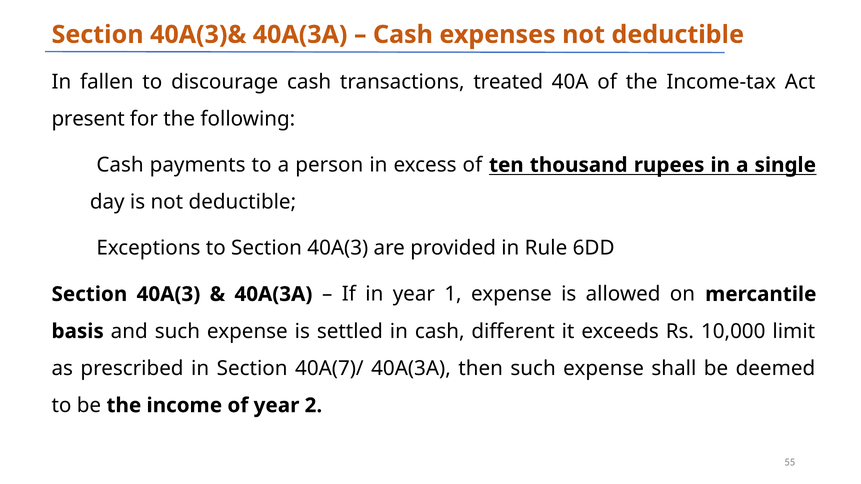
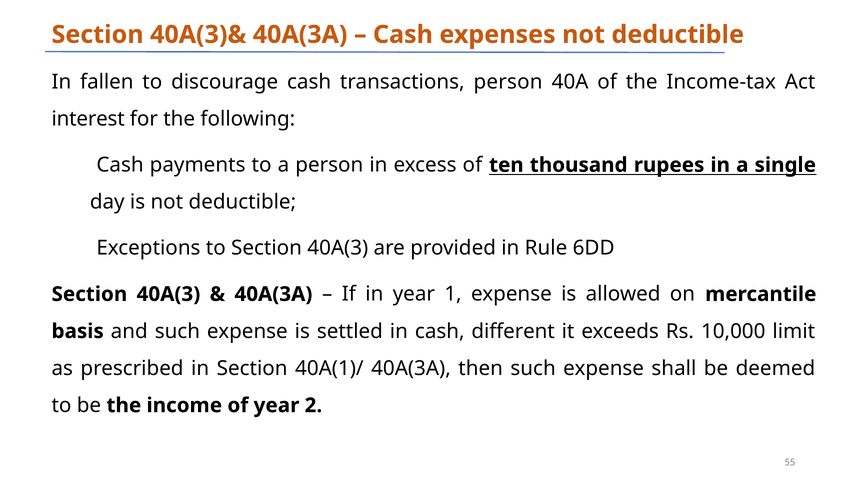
transactions treated: treated -> person
present: present -> interest
40A(7)/: 40A(7)/ -> 40A(1)/
